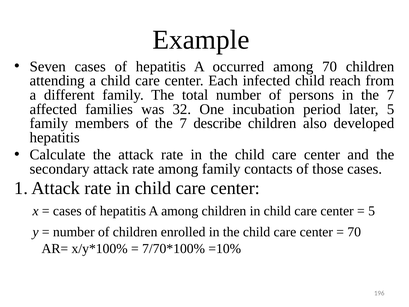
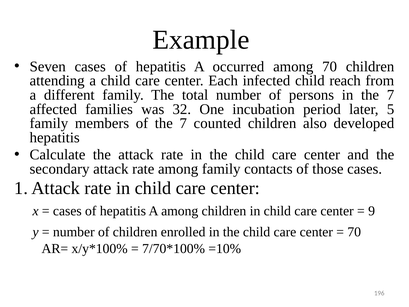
describe: describe -> counted
5 at (372, 211): 5 -> 9
